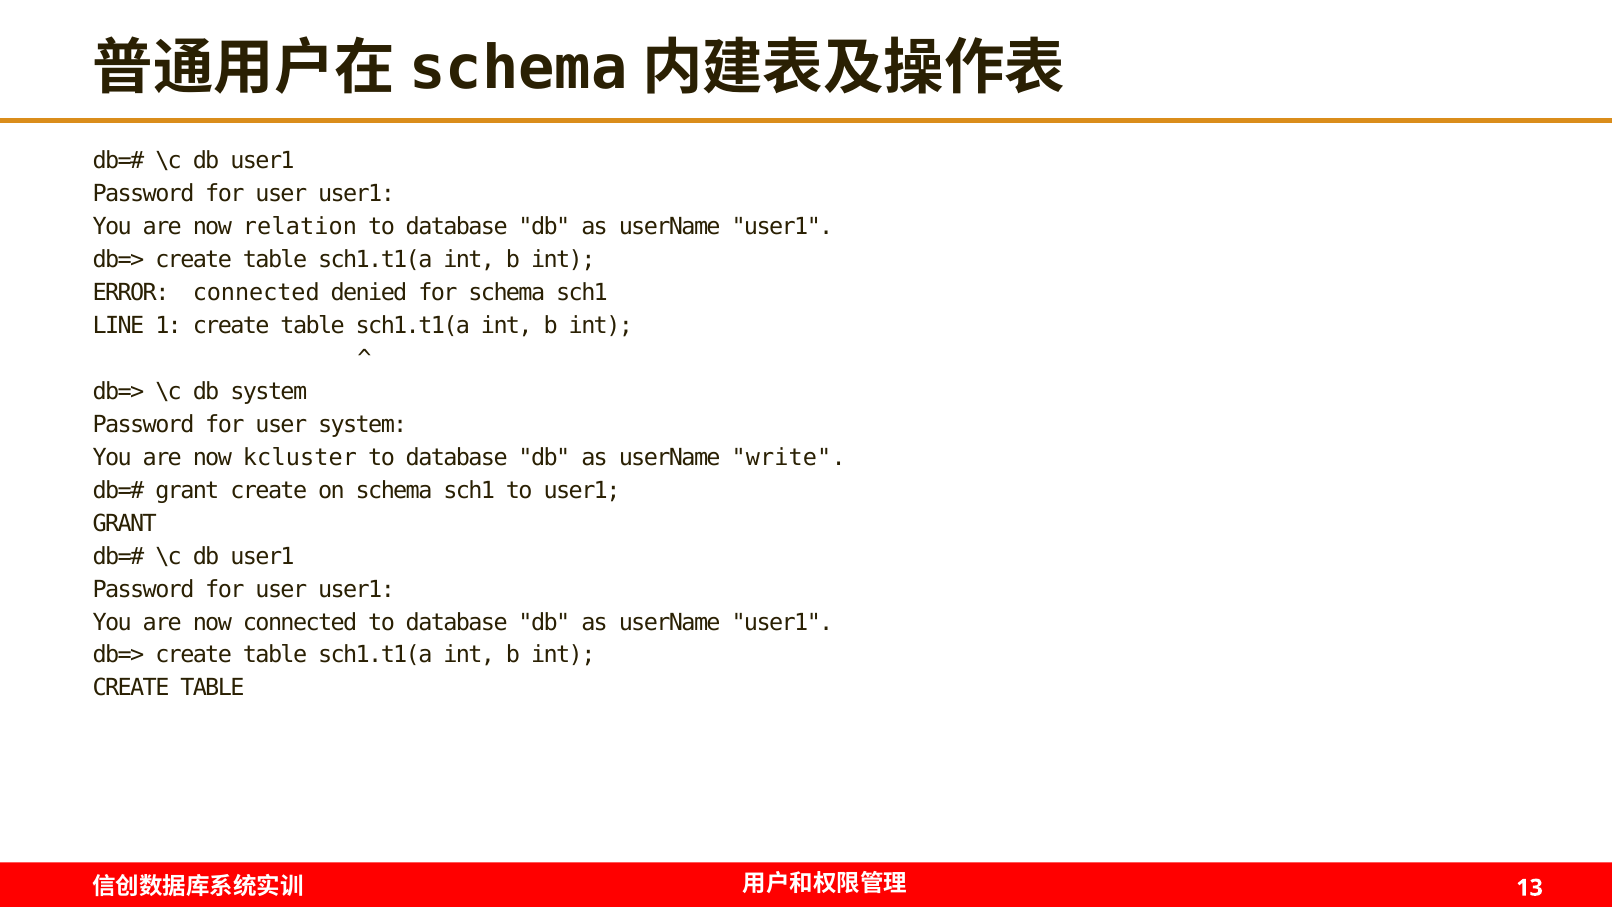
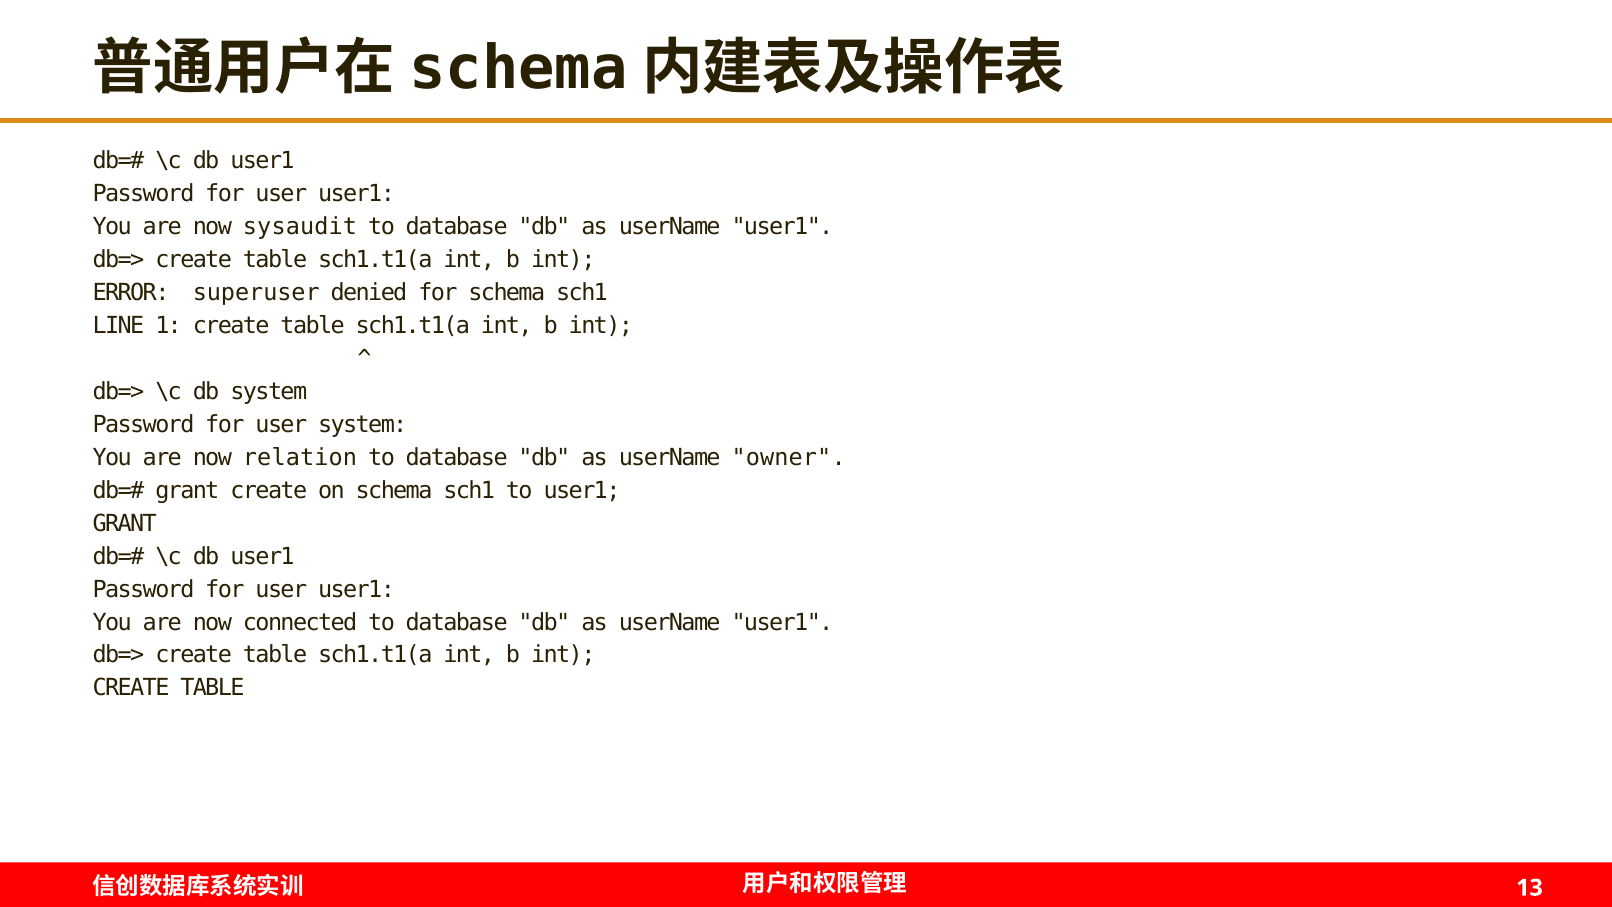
relation: relation -> sysaudit
ERROR connected: connected -> superuser
kcluster: kcluster -> relation
write: write -> owner
